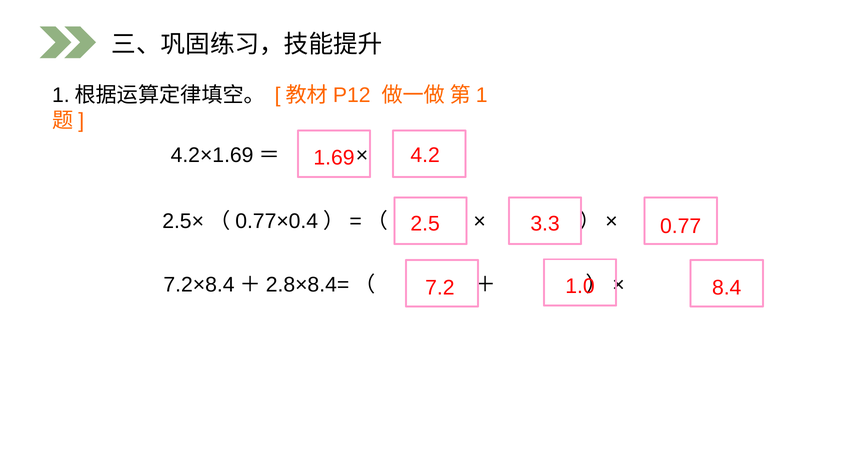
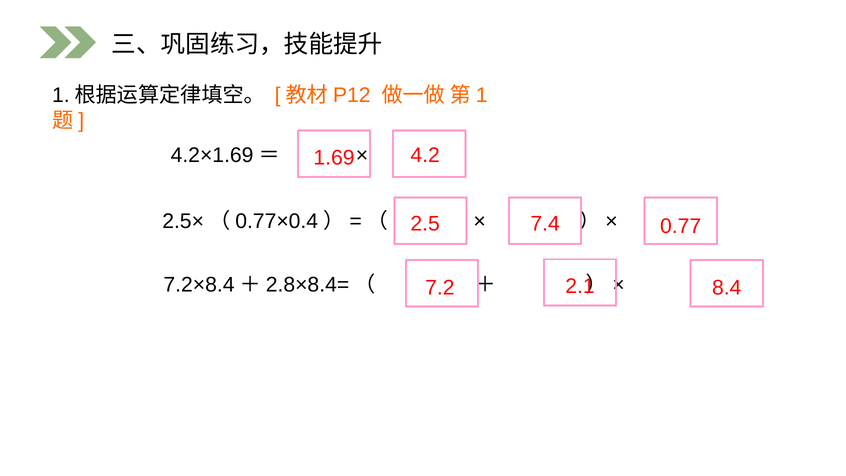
3.3: 3.3 -> 7.4
1.0: 1.0 -> 2.1
